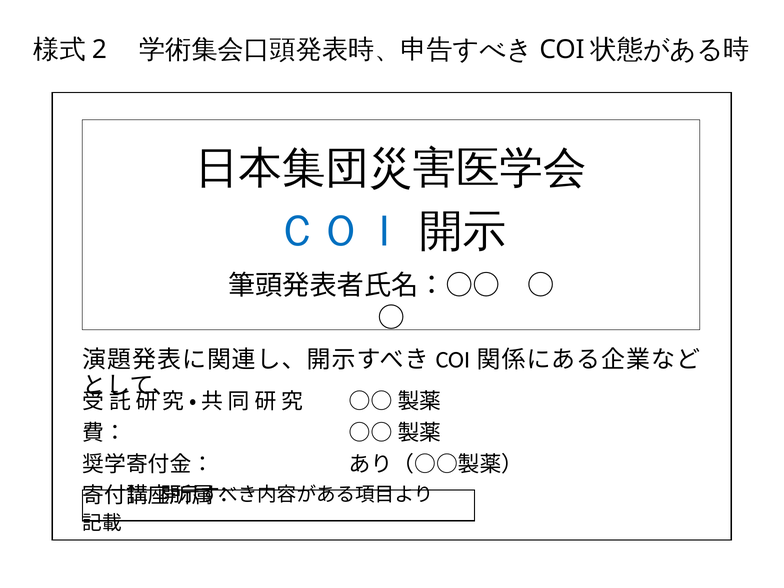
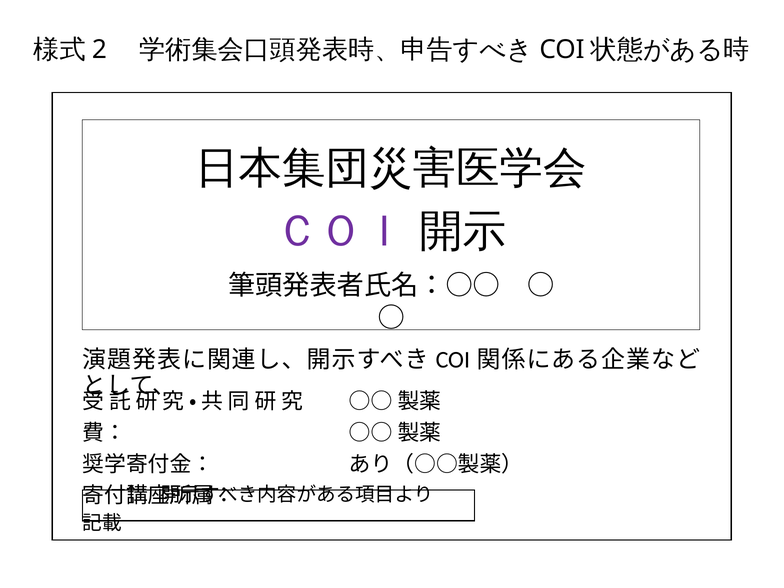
ＣＯＩ colour: blue -> purple
